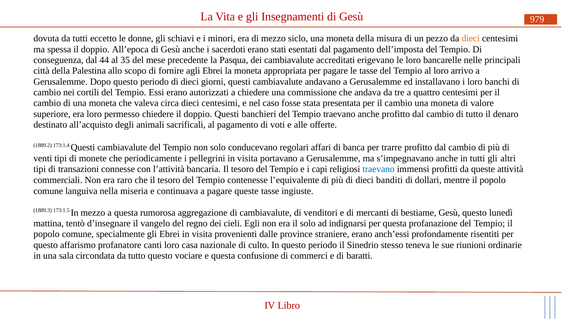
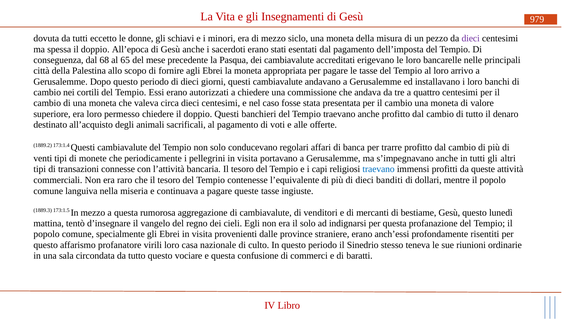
dieci at (471, 38) colour: orange -> purple
44: 44 -> 68
35: 35 -> 65
canti: canti -> virili
